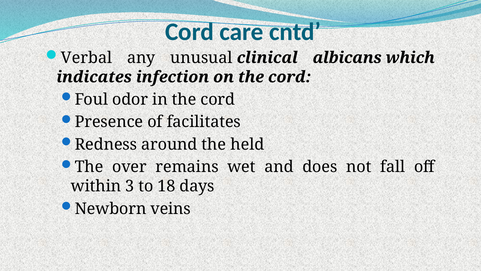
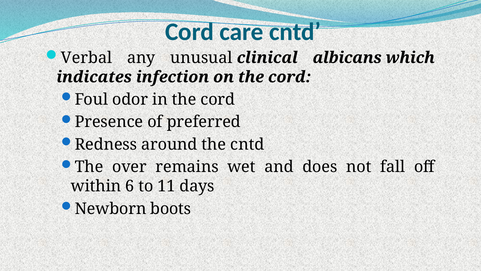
facilitates: facilitates -> preferred
the held: held -> cntd
3: 3 -> 6
18: 18 -> 11
veins: veins -> boots
